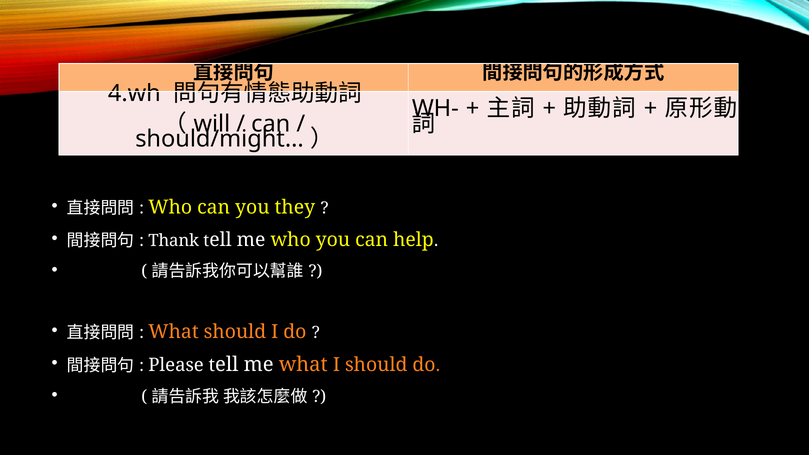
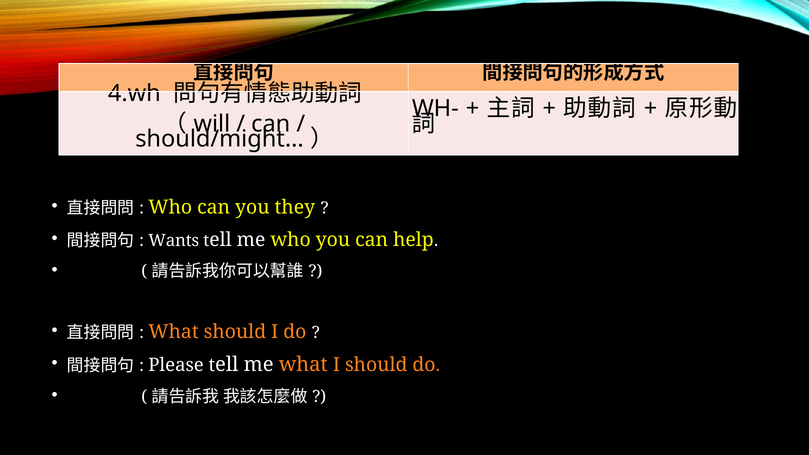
Thank: Thank -> Wants
